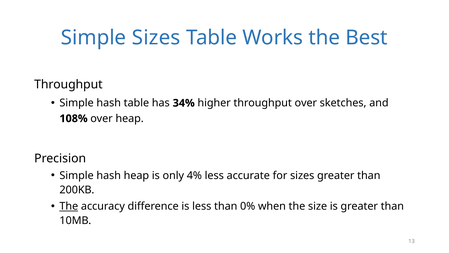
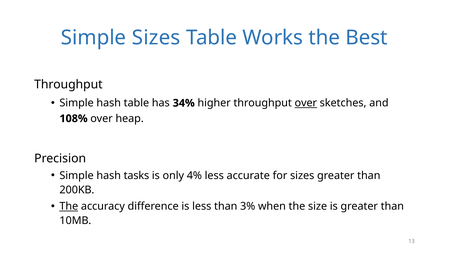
over at (306, 103) underline: none -> present
hash heap: heap -> tasks
0%: 0% -> 3%
